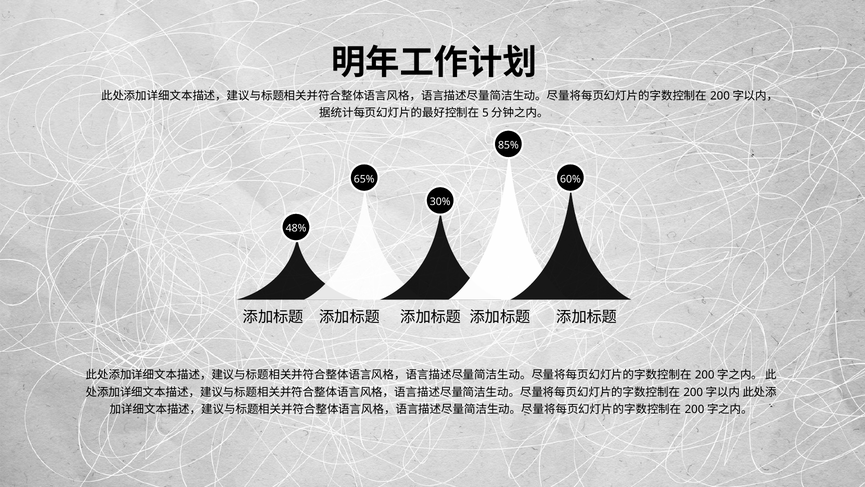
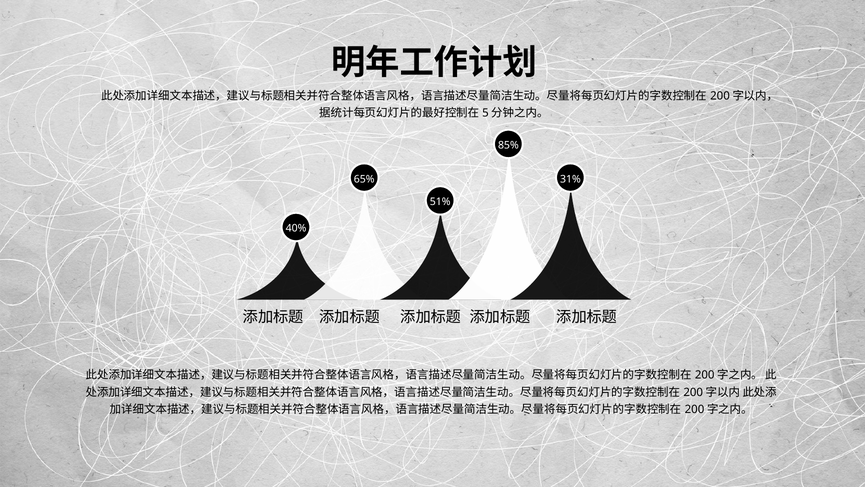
60%: 60% -> 31%
30%: 30% -> 51%
48%: 48% -> 40%
